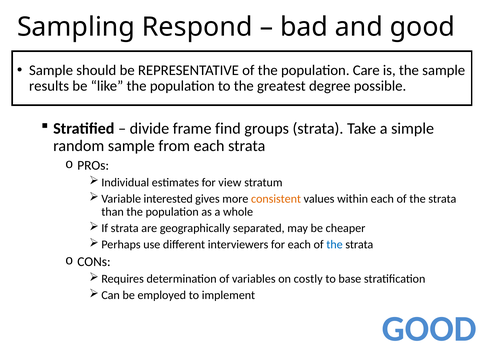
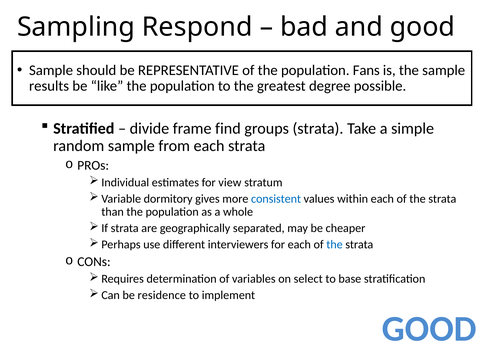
Care: Care -> Fans
interested: interested -> dormitory
consistent colour: orange -> blue
costly: costly -> select
employed: employed -> residence
